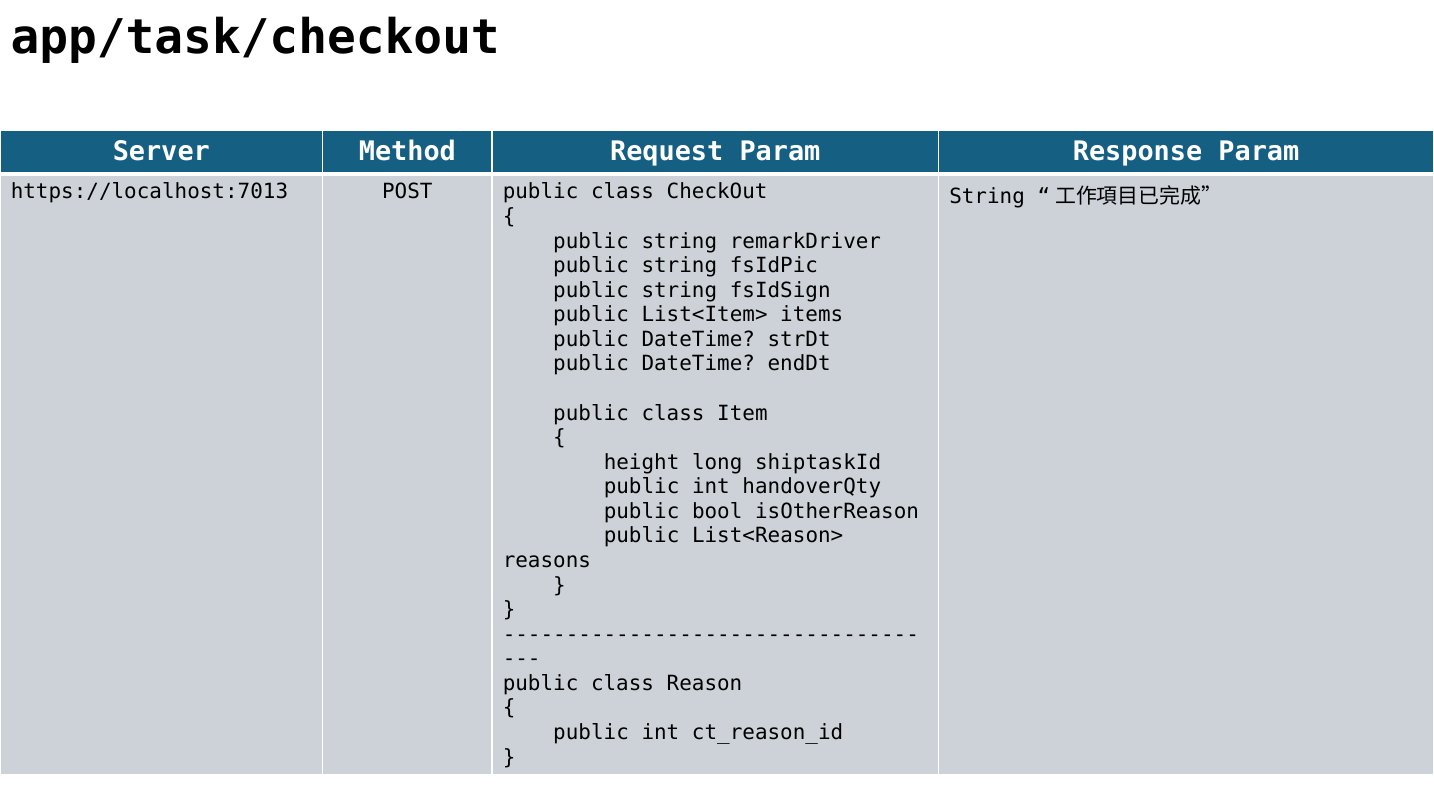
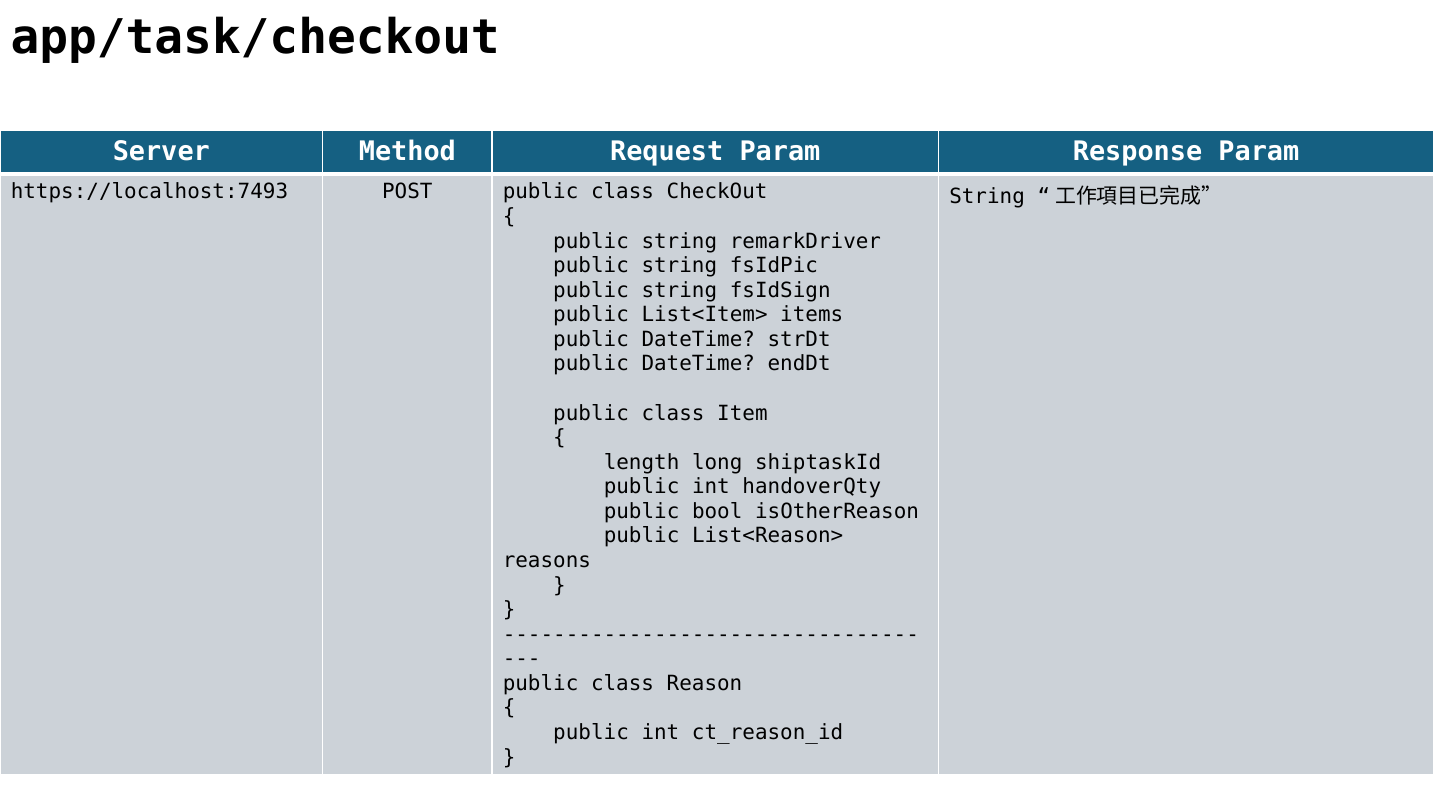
https://localhost:7013: https://localhost:7013 -> https://localhost:7493
height: height -> length
